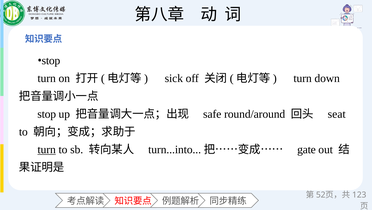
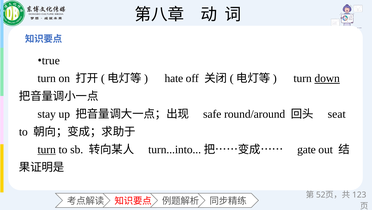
stop at (51, 60): stop -> true
sick: sick -> hate
down underline: none -> present
stop at (47, 114): stop -> stay
